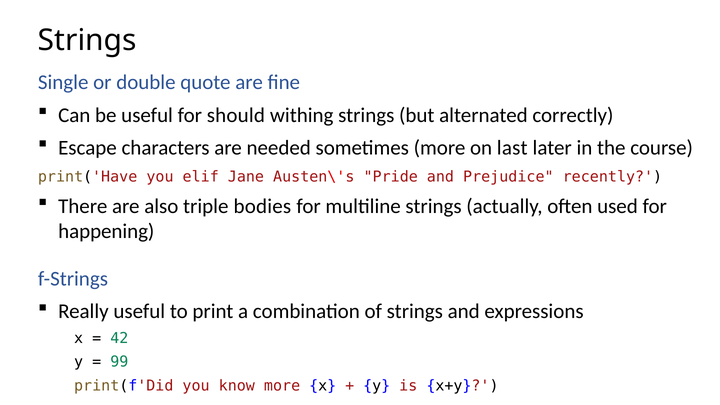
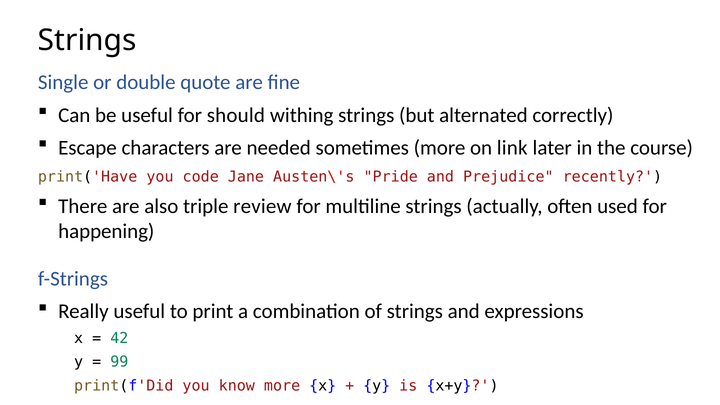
last: last -> link
elif: elif -> code
bodies: bodies -> review
